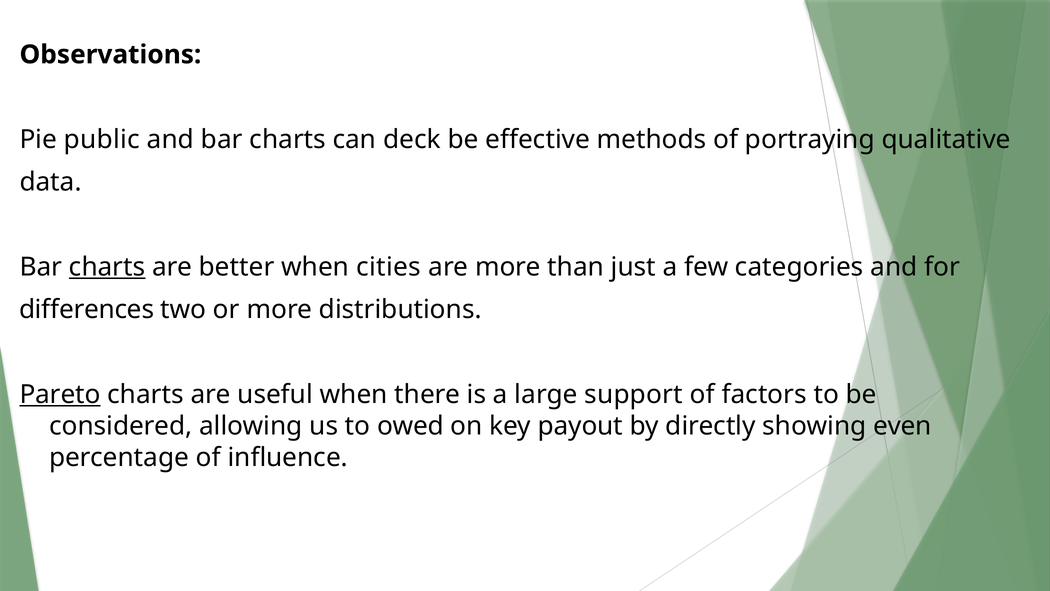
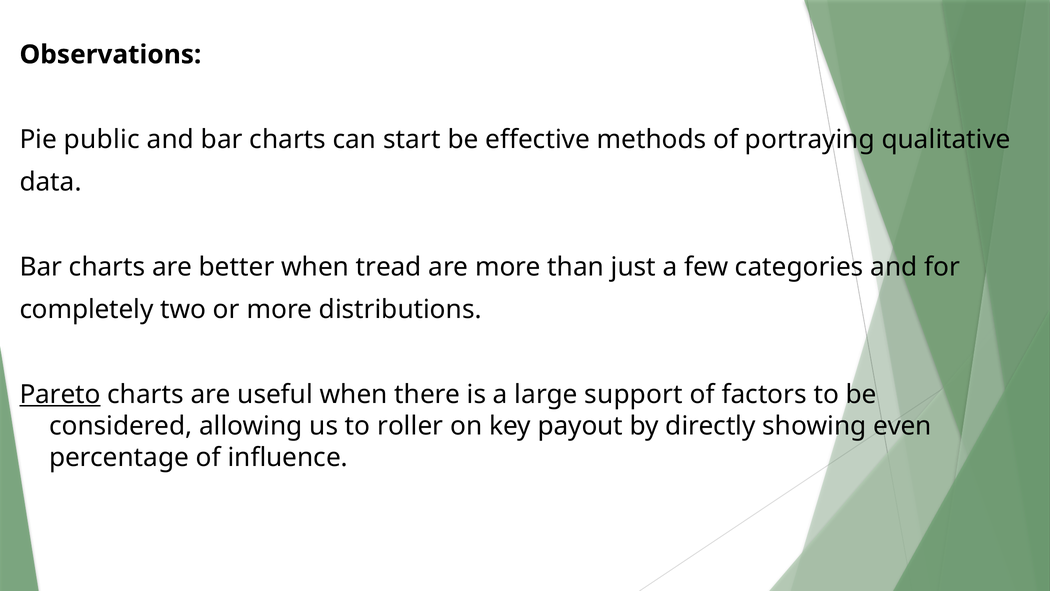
deck: deck -> start
charts at (107, 267) underline: present -> none
cities: cities -> tread
differences: differences -> completely
owed: owed -> roller
